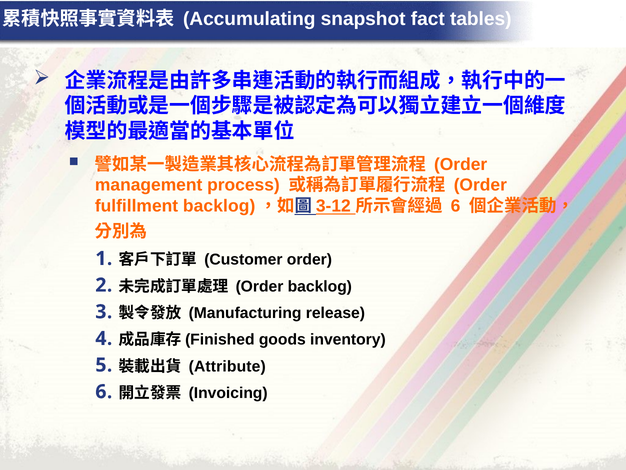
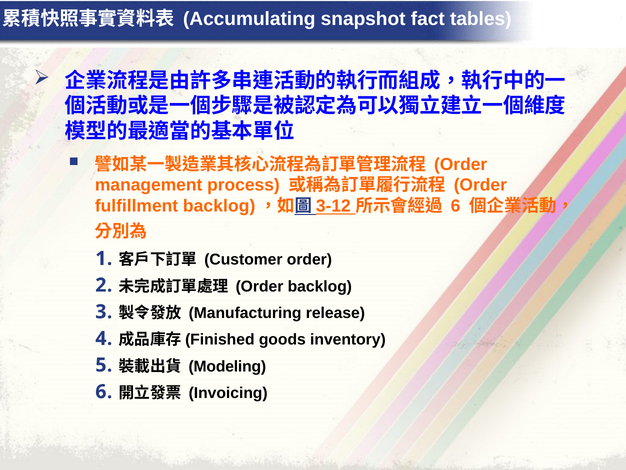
Attribute: Attribute -> Modeling
